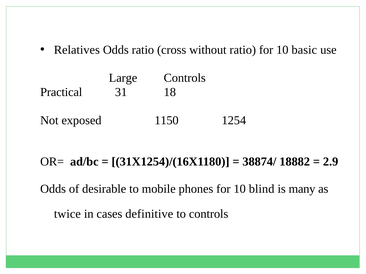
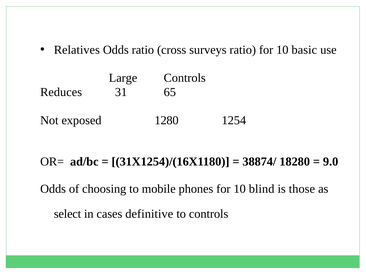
without: without -> surveys
Practical: Practical -> Reduces
18: 18 -> 65
1150: 1150 -> 1280
18882: 18882 -> 18280
2.9: 2.9 -> 9.0
desirable: desirable -> choosing
many: many -> those
twice: twice -> select
